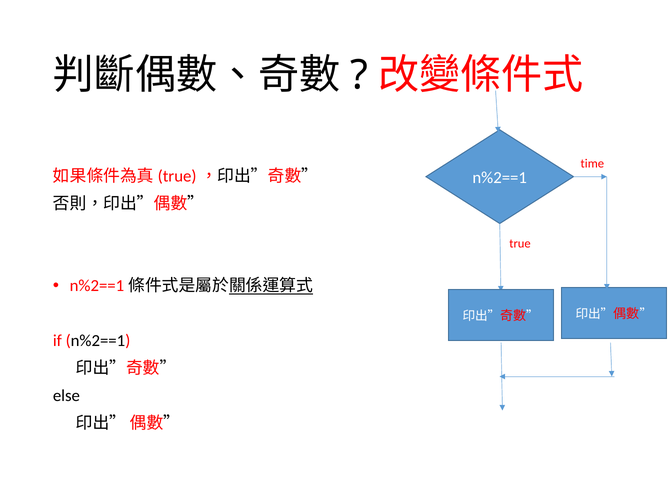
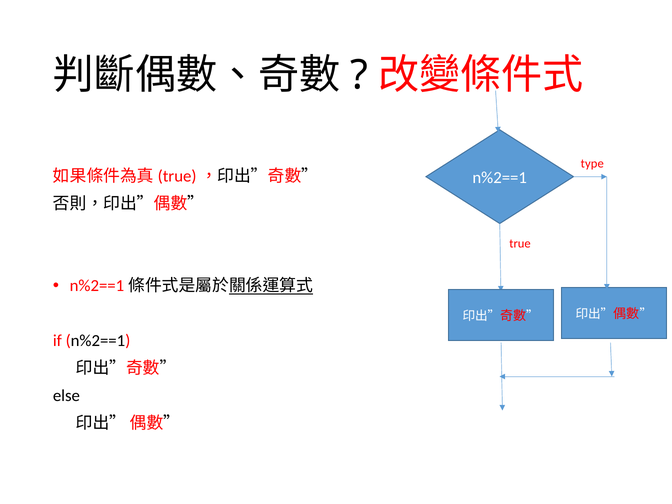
time: time -> type
